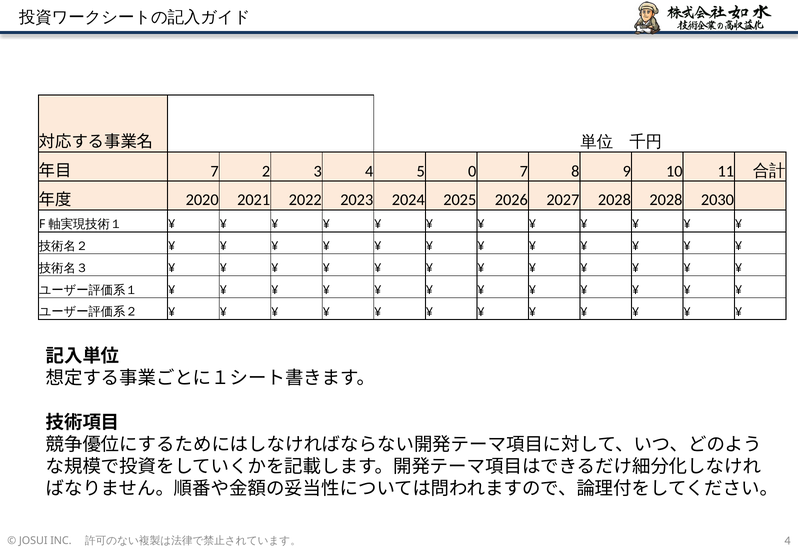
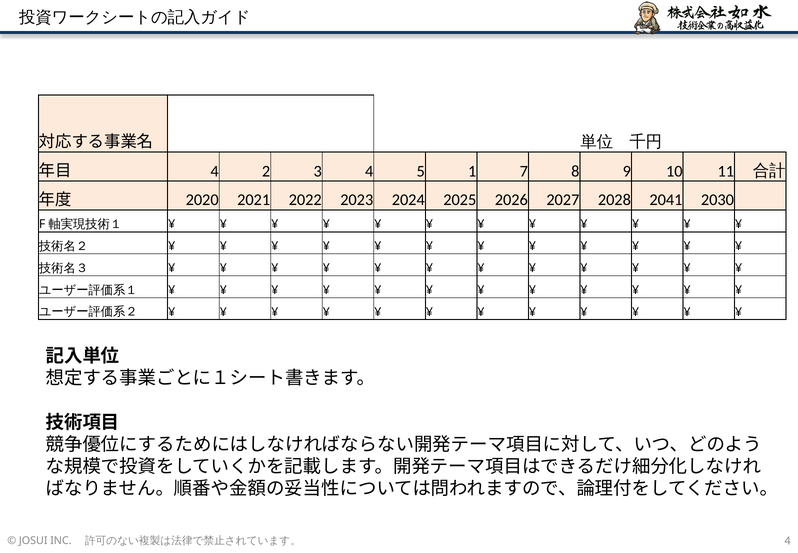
7 at (215, 171): 7 -> 4
0: 0 -> 1
2028 2028: 2028 -> 2041
